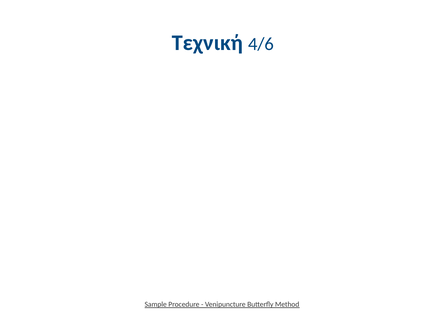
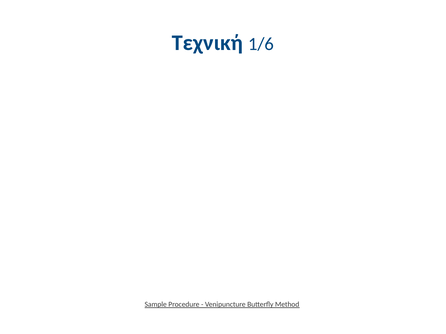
4/6: 4/6 -> 1/6
